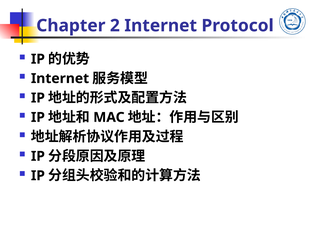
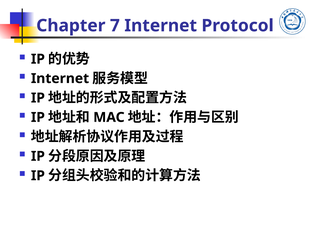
2: 2 -> 7
